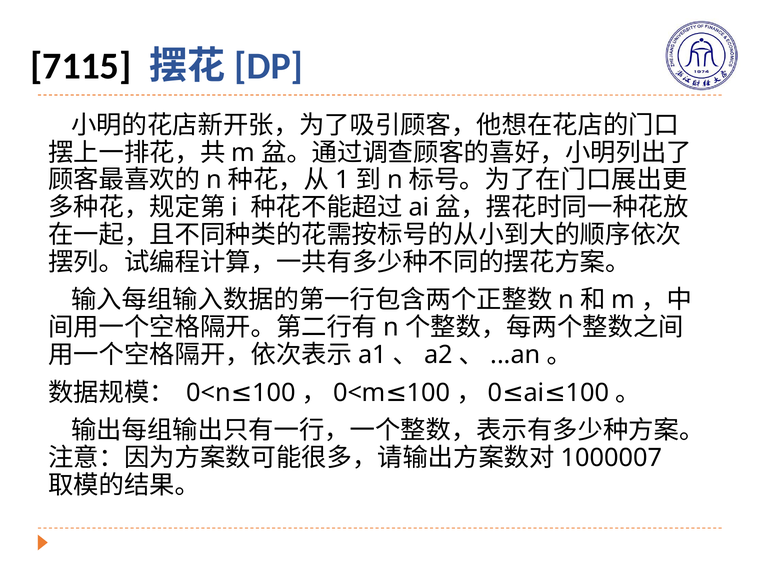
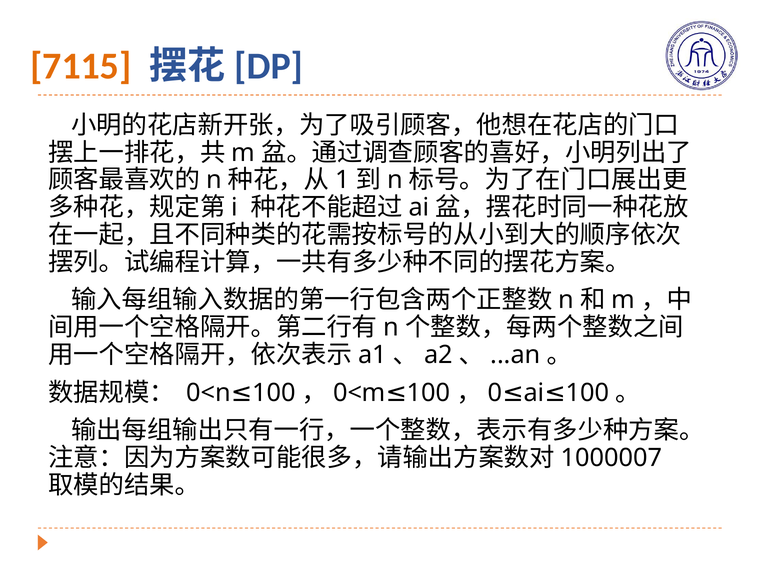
7115 colour: black -> orange
